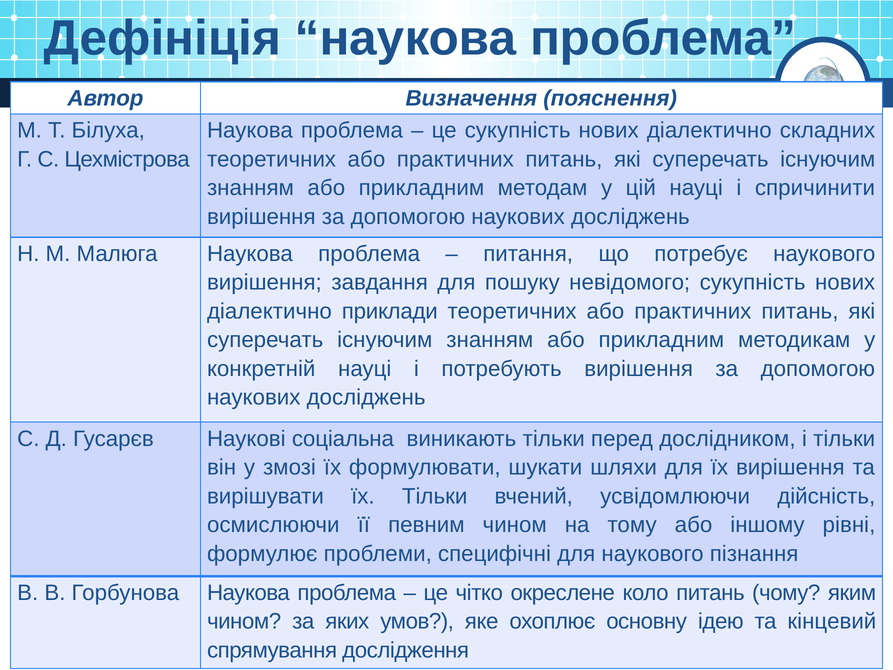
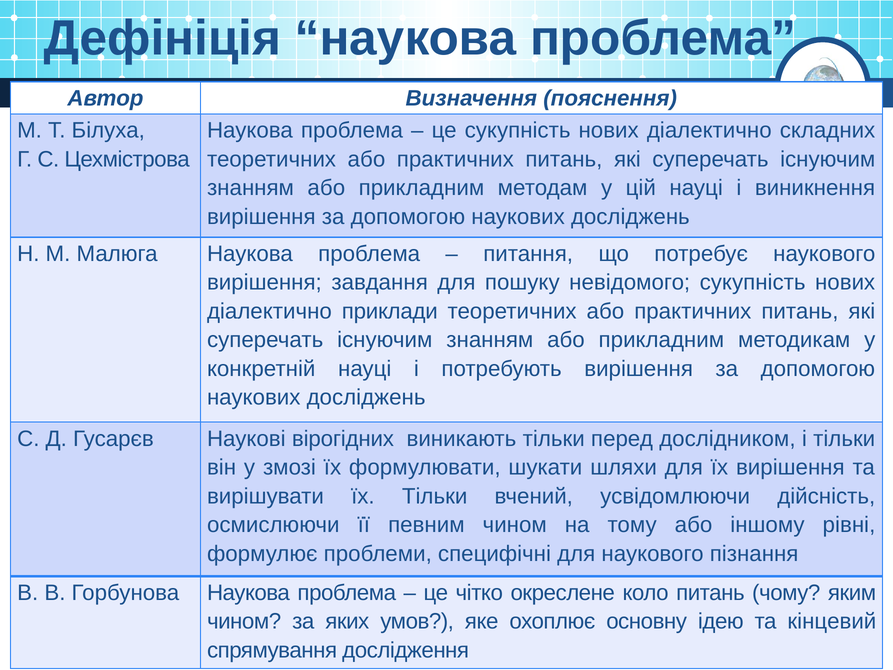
спричинити: спричинити -> виникнення
соціальна: соціальна -> вірогідних
